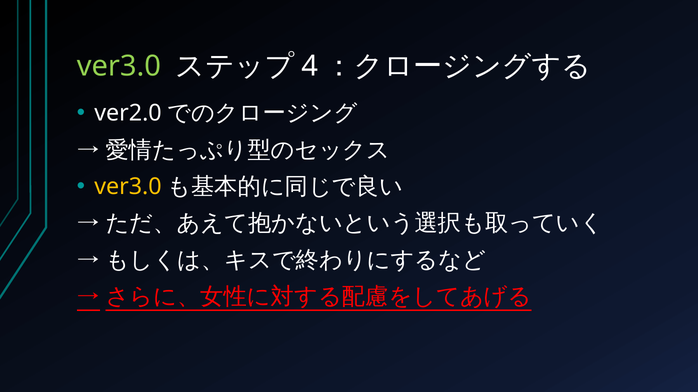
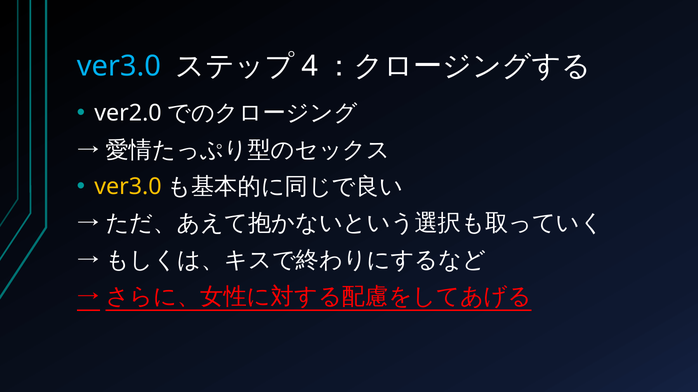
ver3.0 at (119, 66) colour: light green -> light blue
